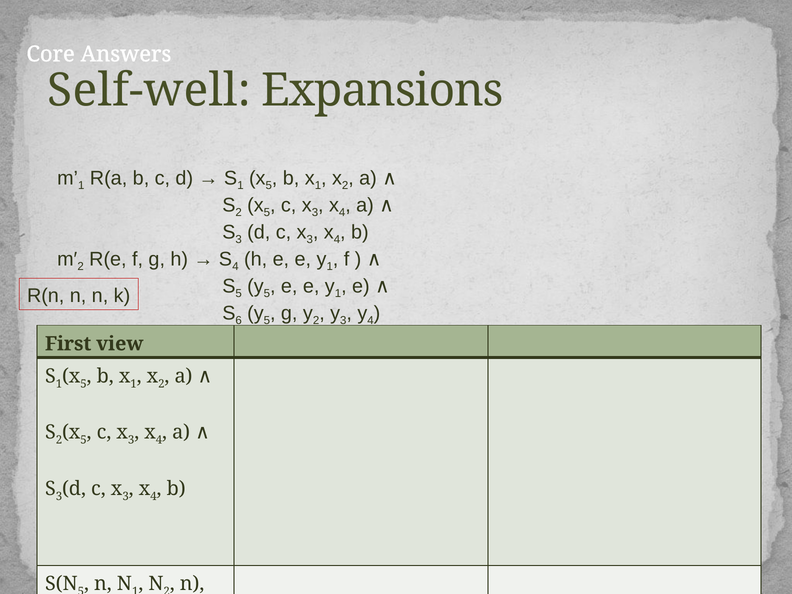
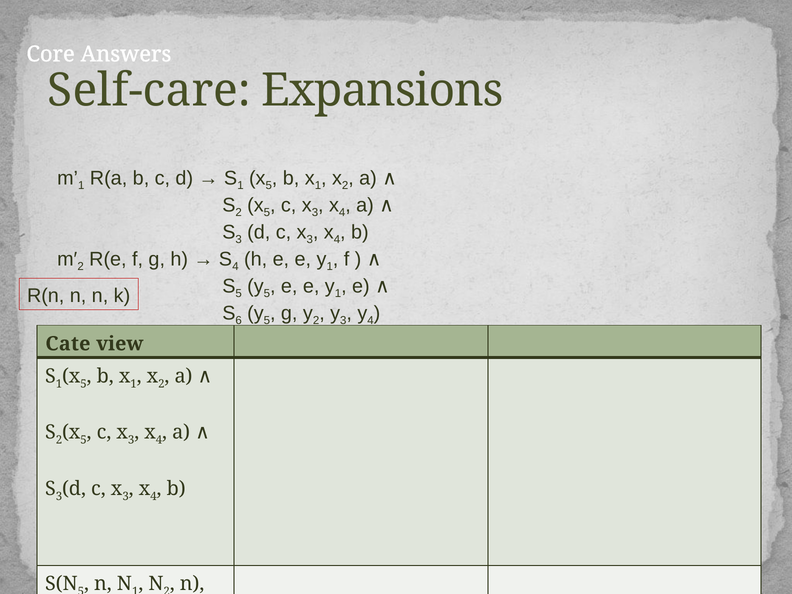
Self-well: Self-well -> Self-care
First: First -> Cate
